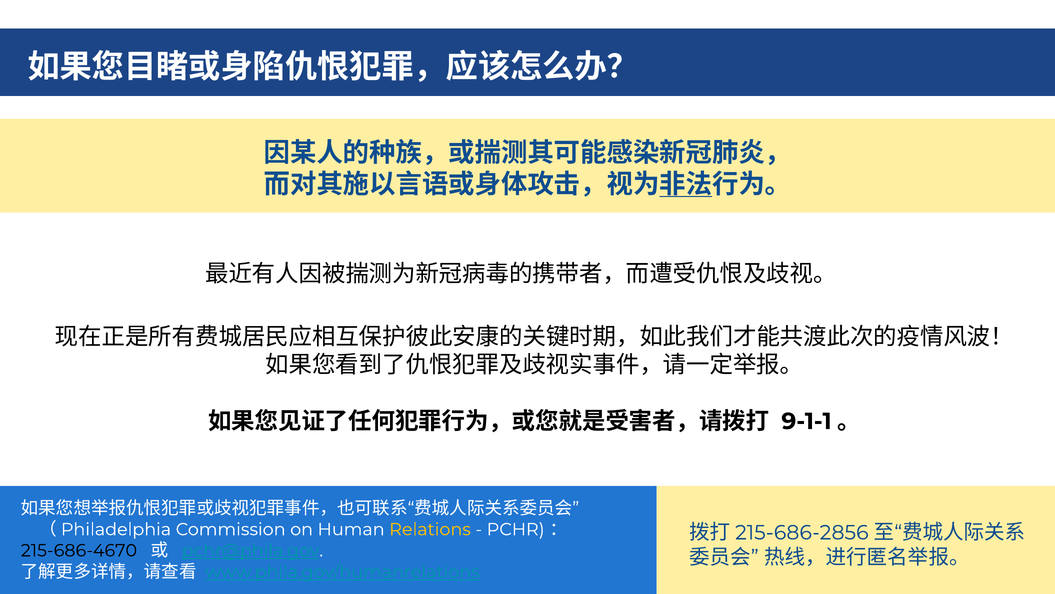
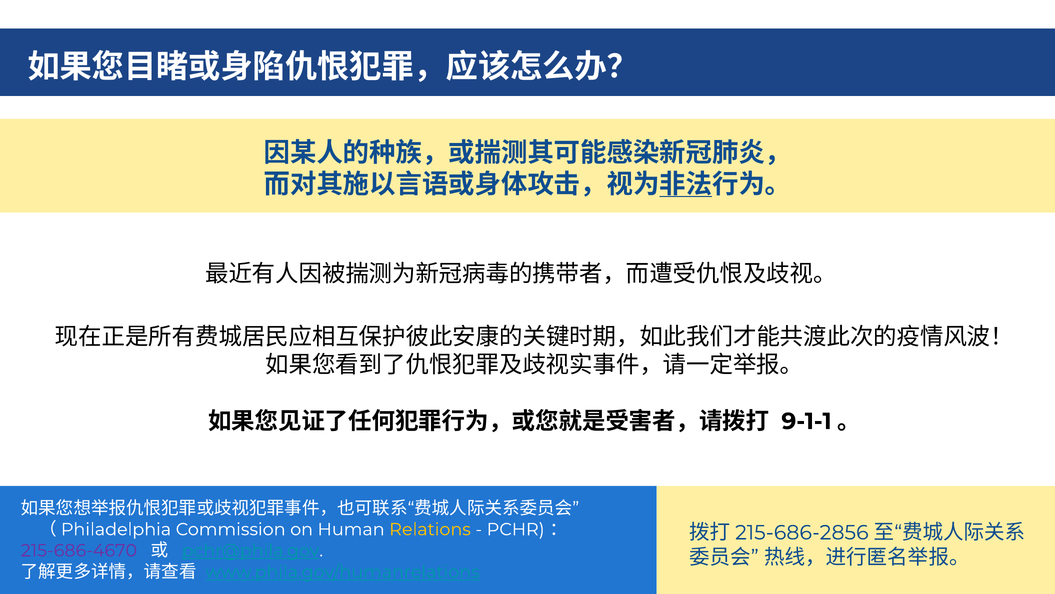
215-686-4670 colour: black -> purple
